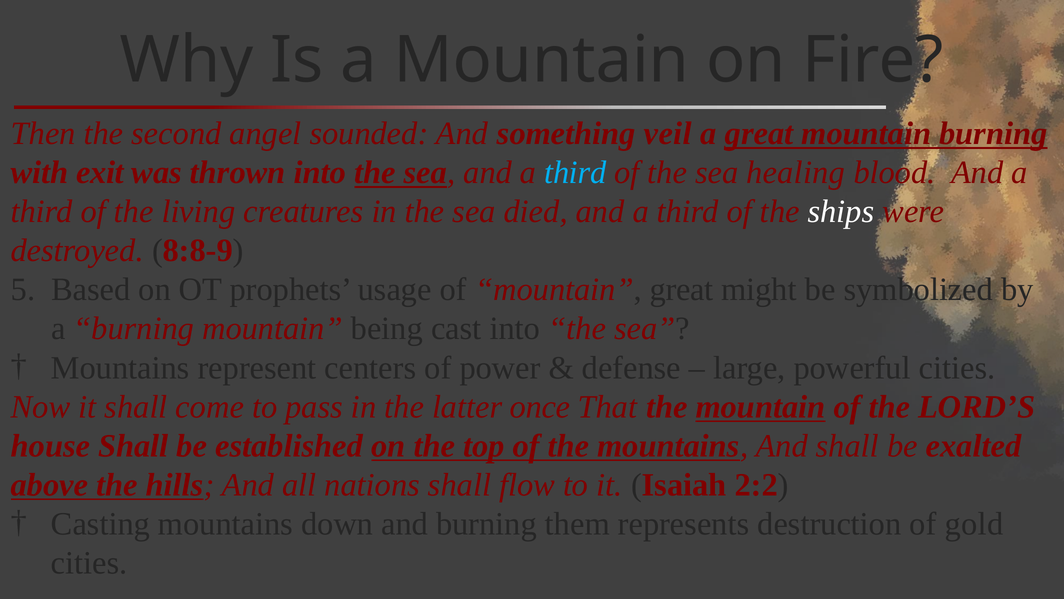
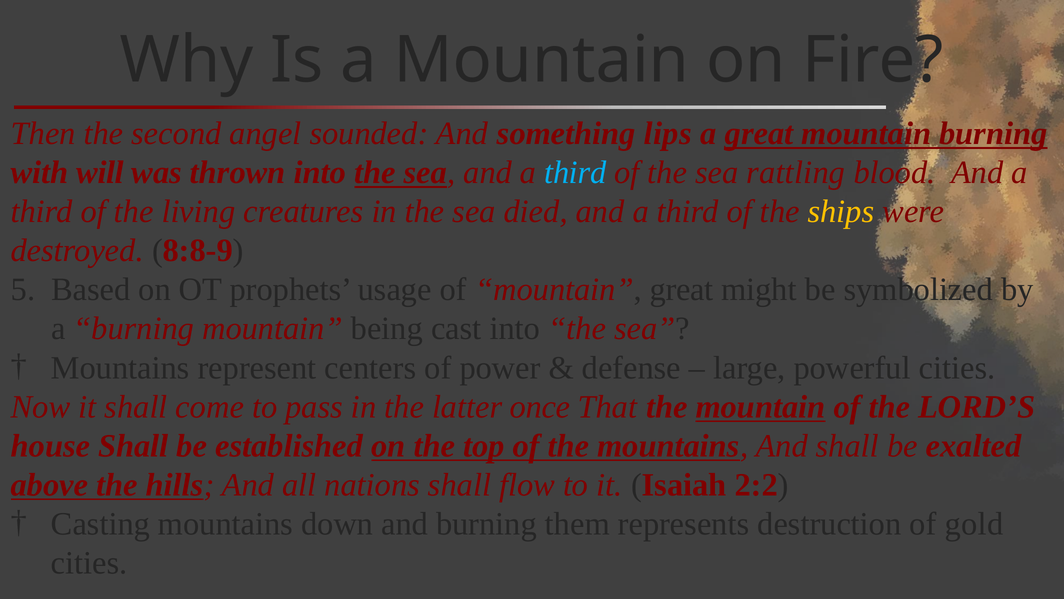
veil: veil -> lips
exit: exit -> will
healing: healing -> rattling
ships colour: white -> yellow
